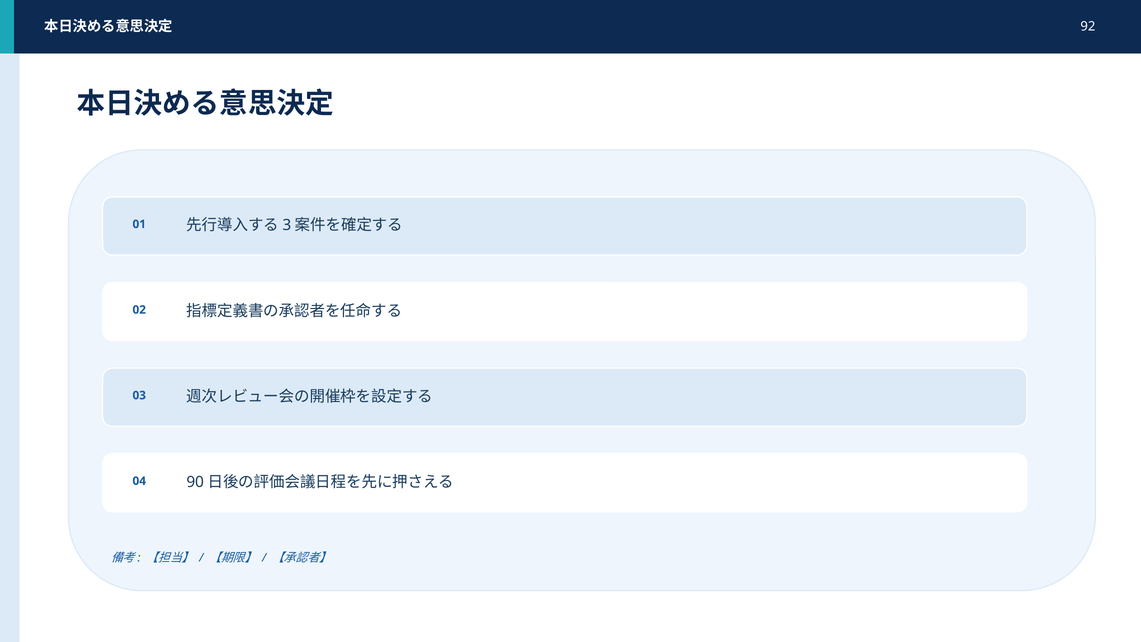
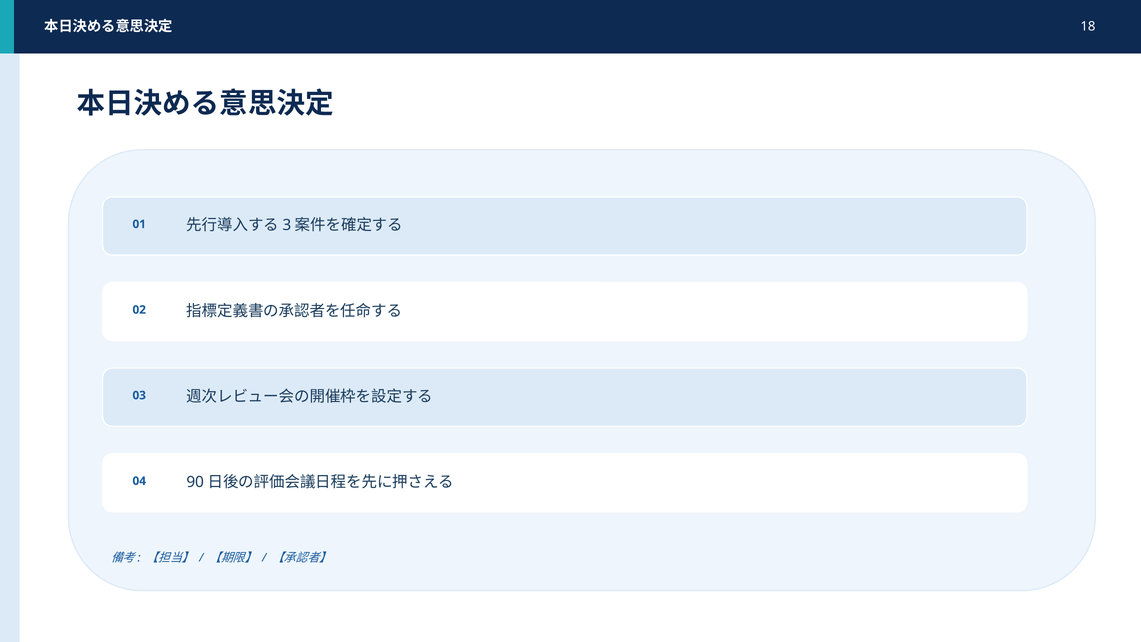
92: 92 -> 18
